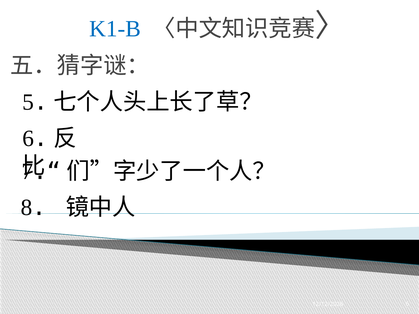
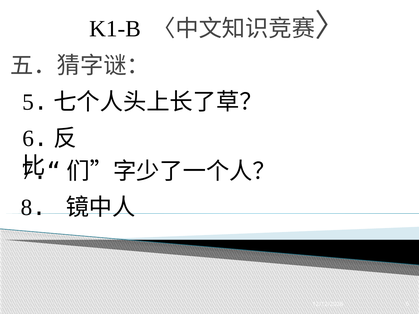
K1-B colour: blue -> black
